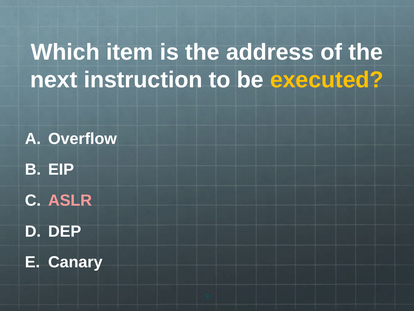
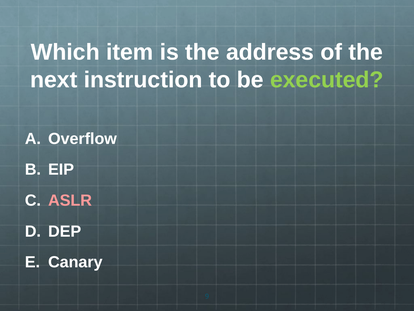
executed colour: yellow -> light green
